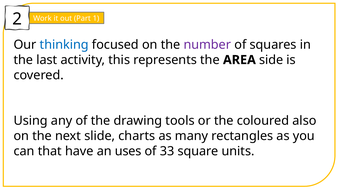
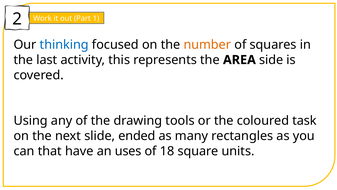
number colour: purple -> orange
also: also -> task
charts: charts -> ended
33: 33 -> 18
